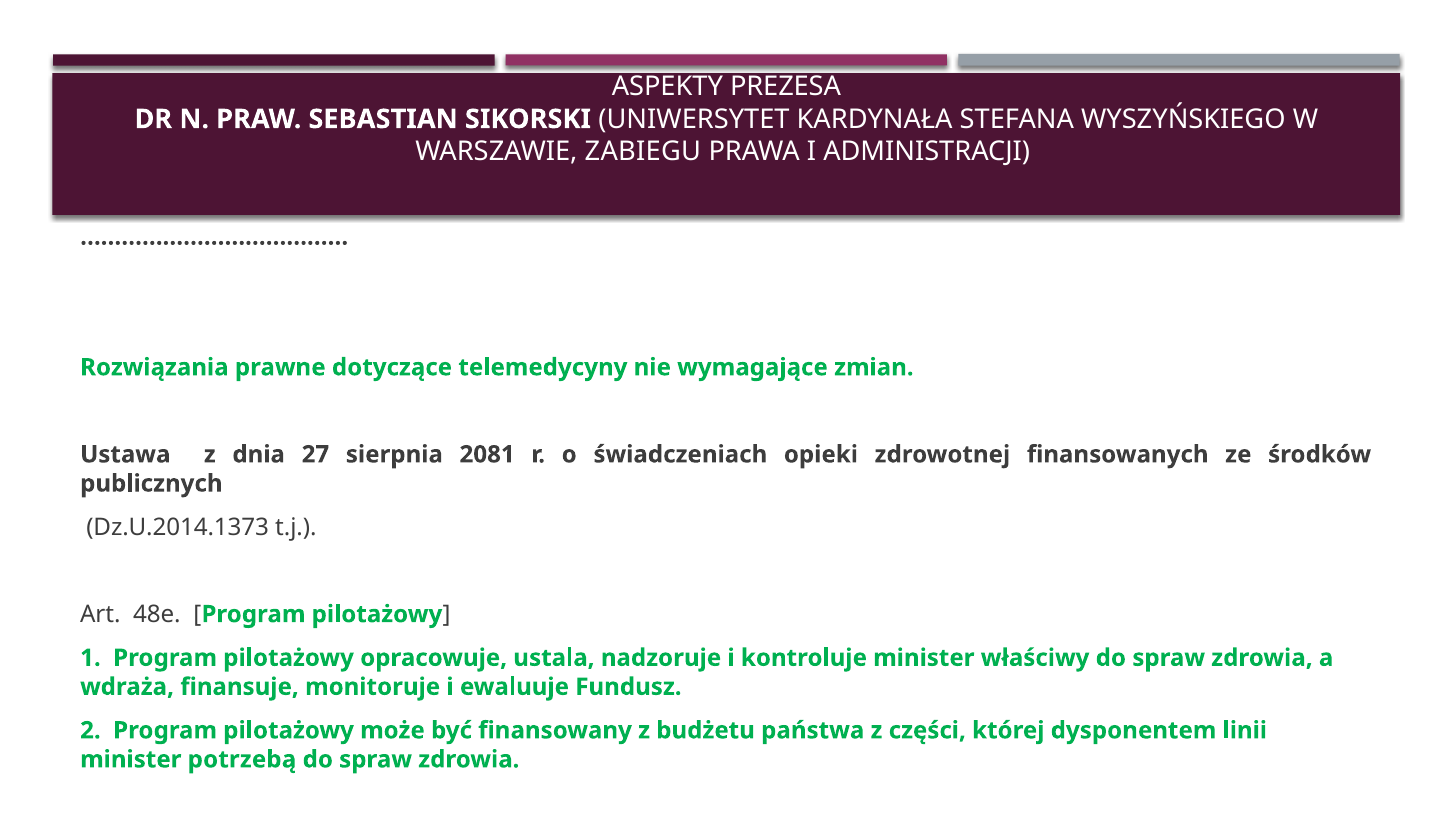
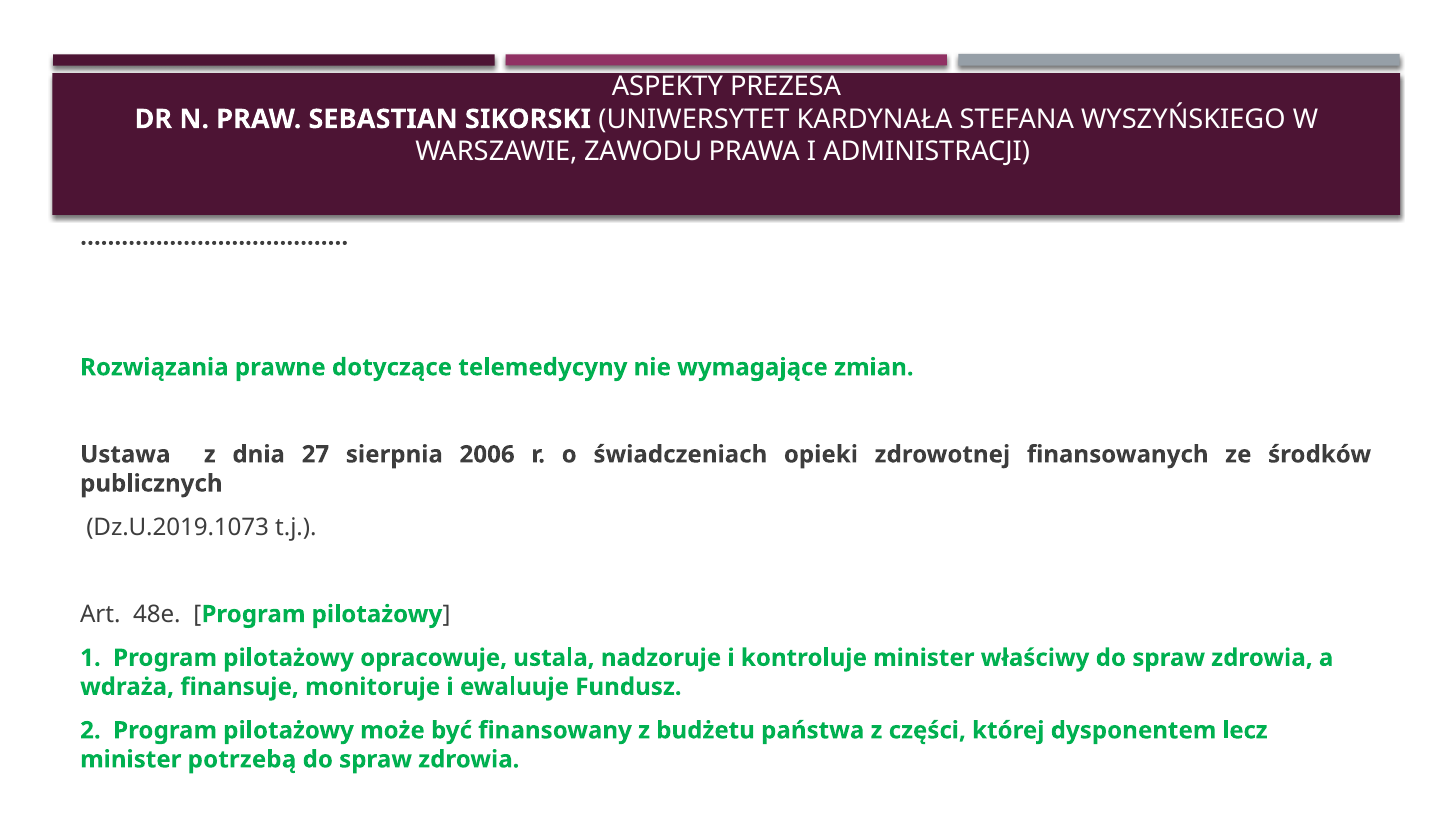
ZABIEGU: ZABIEGU -> ZAWODU
2081: 2081 -> 2006
Dz.U.2014.1373: Dz.U.2014.1373 -> Dz.U.2019.1073
linii: linii -> lecz
